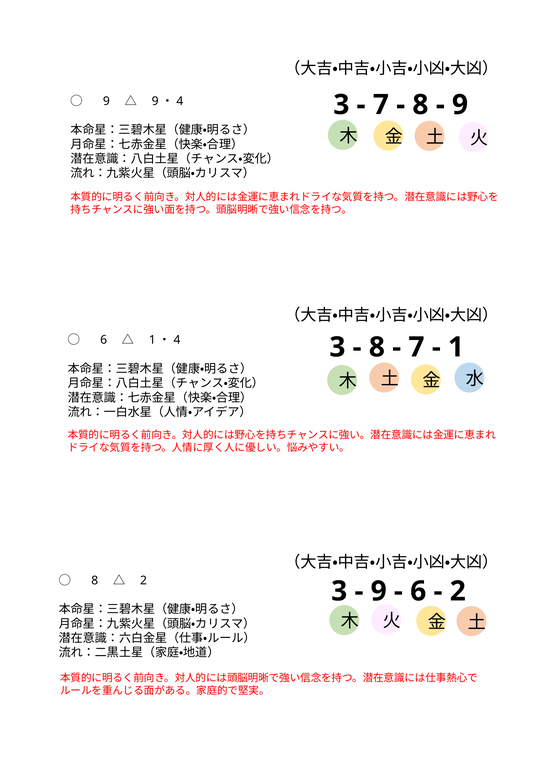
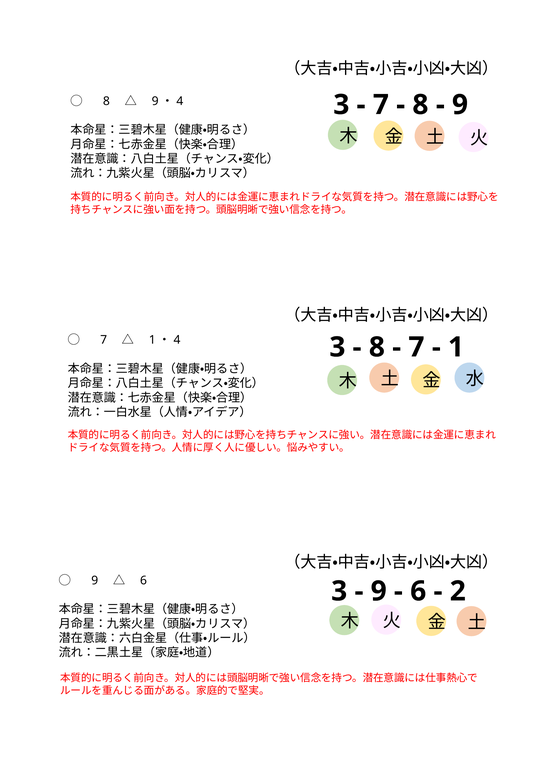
9 at (106, 101): 9 -> 8
6 at (104, 340): 6 -> 7
8 at (95, 580): 8 -> 9
2 at (144, 580): 2 -> 6
